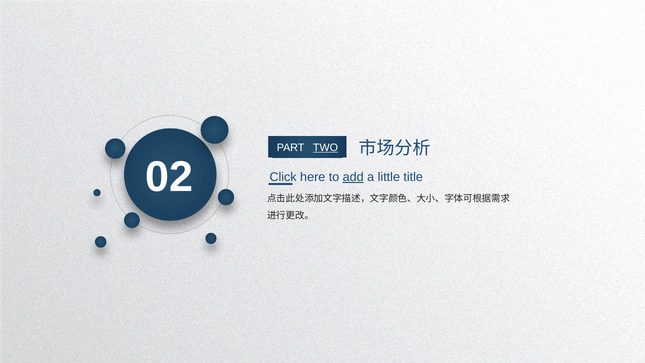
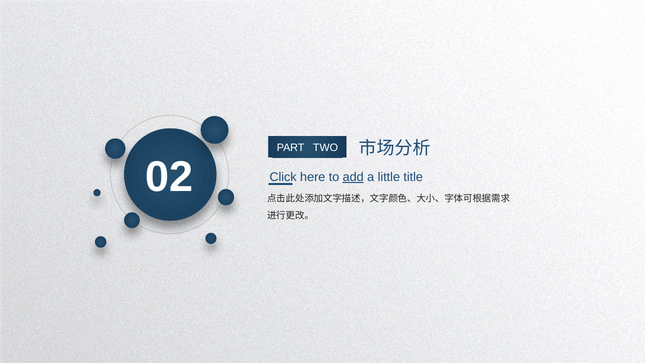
TWO underline: present -> none
